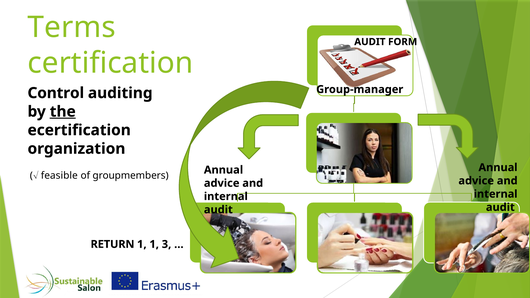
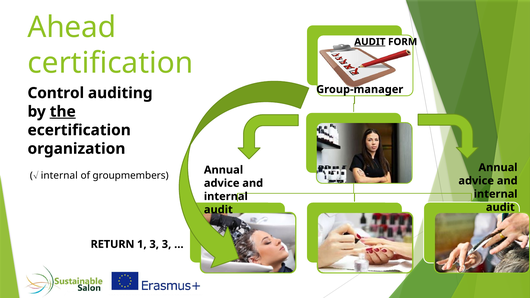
Terms: Terms -> Ahead
AUDIT at (370, 42) underline: none -> present
feasible at (59, 176): feasible -> internal
1 1: 1 -> 3
